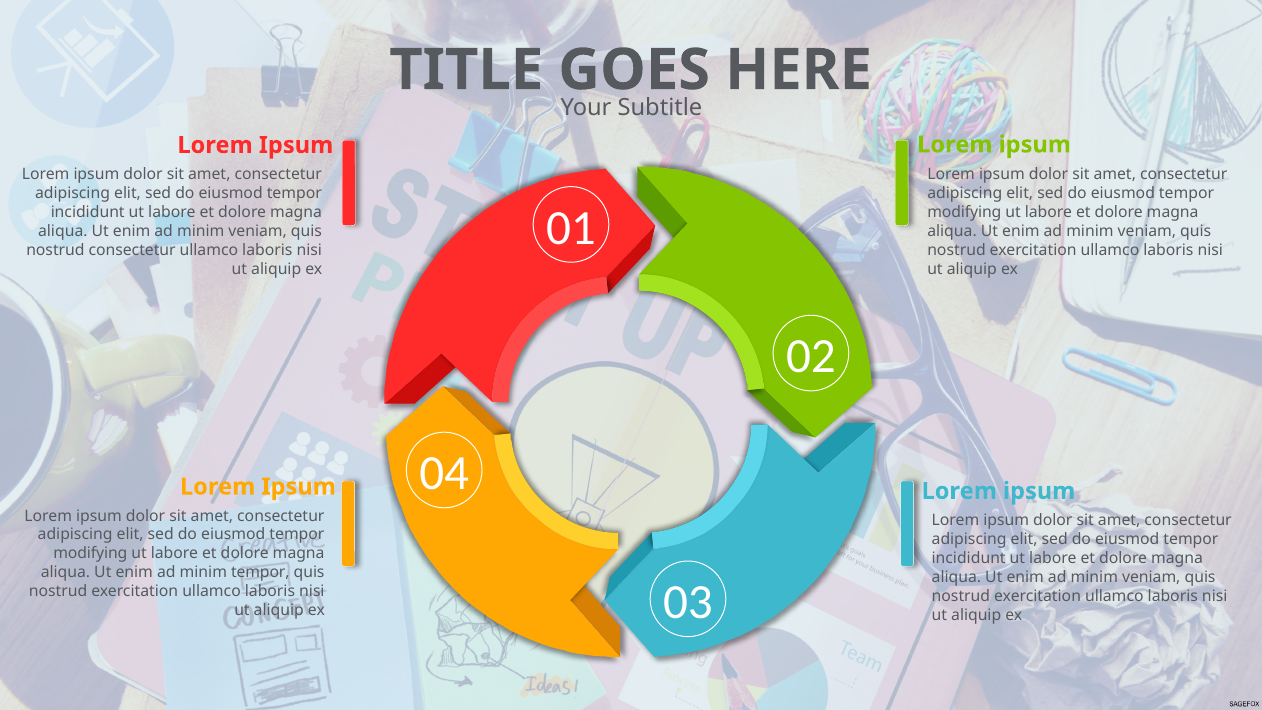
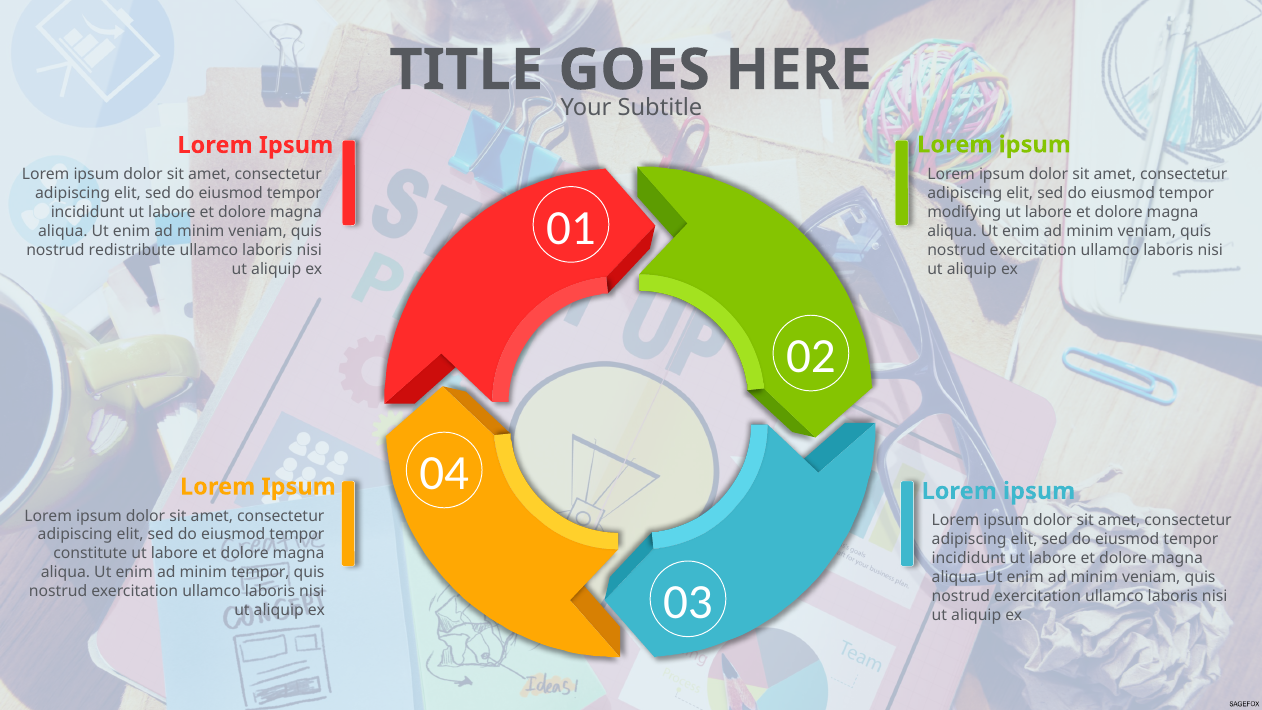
nostrud consectetur: consectetur -> redistribute
modifying at (90, 554): modifying -> constitute
